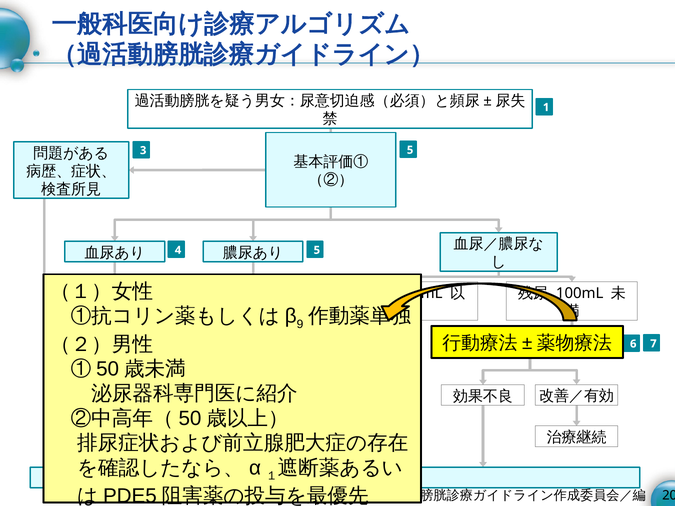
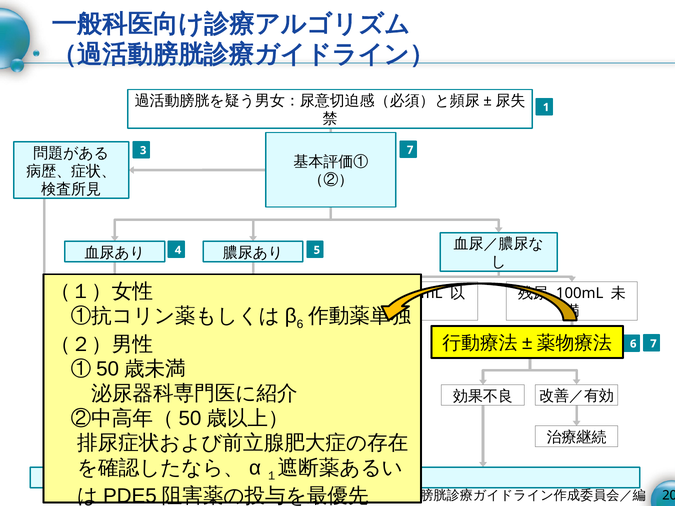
3 5: 5 -> 7
9 at (300, 324): 9 -> 6
